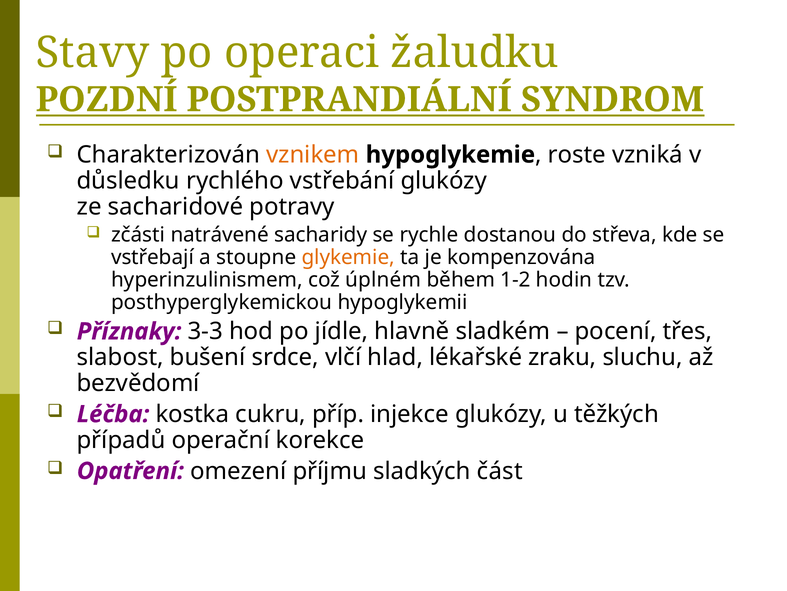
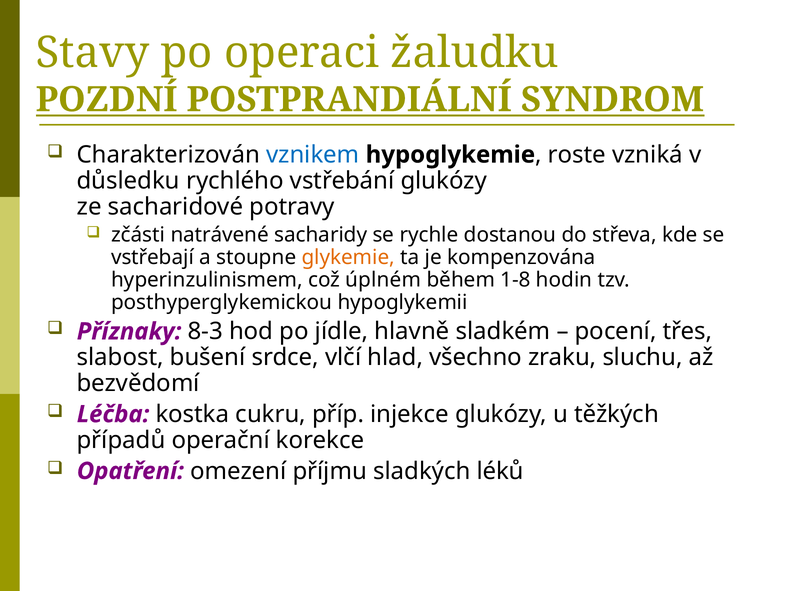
vznikem colour: orange -> blue
1-2: 1-2 -> 1-8
3-3: 3-3 -> 8-3
lékařské: lékařské -> všechno
část: část -> léků
